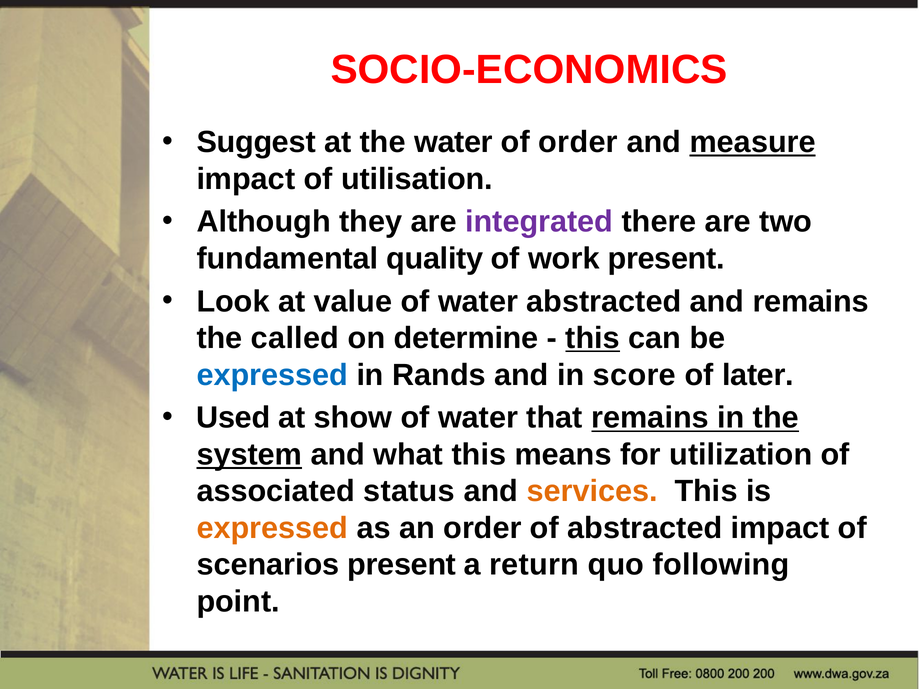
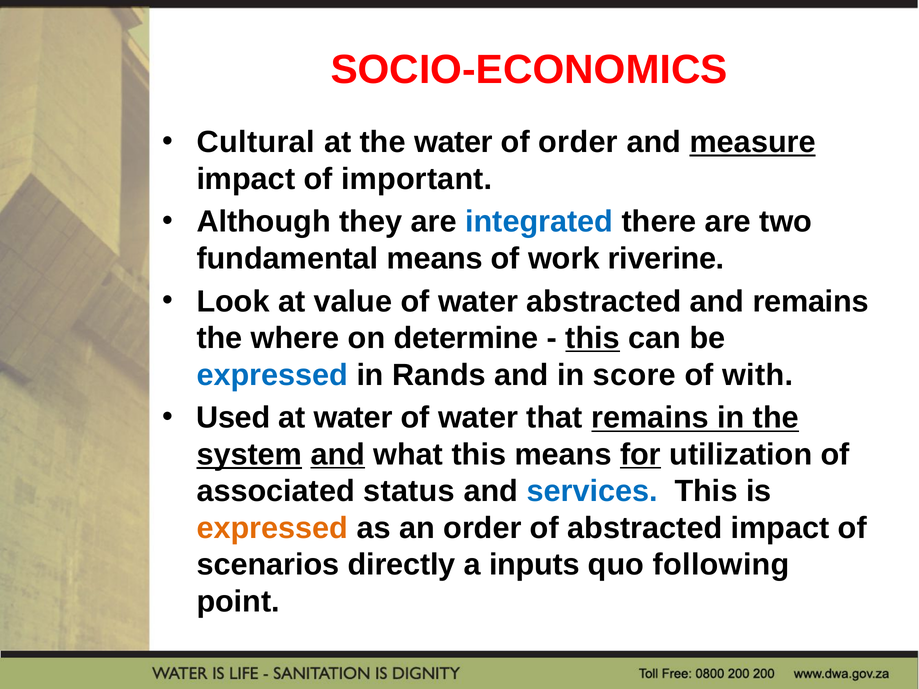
Suggest: Suggest -> Cultural
utilisation: utilisation -> important
integrated colour: purple -> blue
fundamental quality: quality -> means
work present: present -> riverine
called: called -> where
later: later -> with
at show: show -> water
and at (338, 455) underline: none -> present
for underline: none -> present
services colour: orange -> blue
scenarios present: present -> directly
return: return -> inputs
